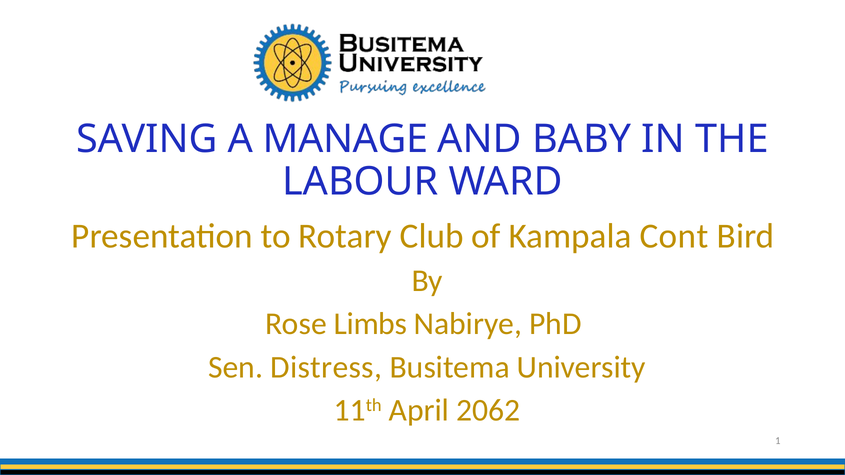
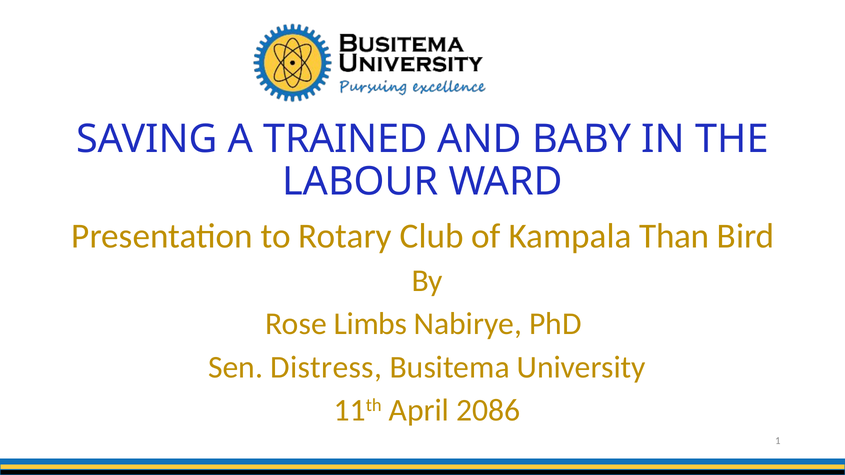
MANAGE: MANAGE -> TRAINED
Cont: Cont -> Than
2062: 2062 -> 2086
